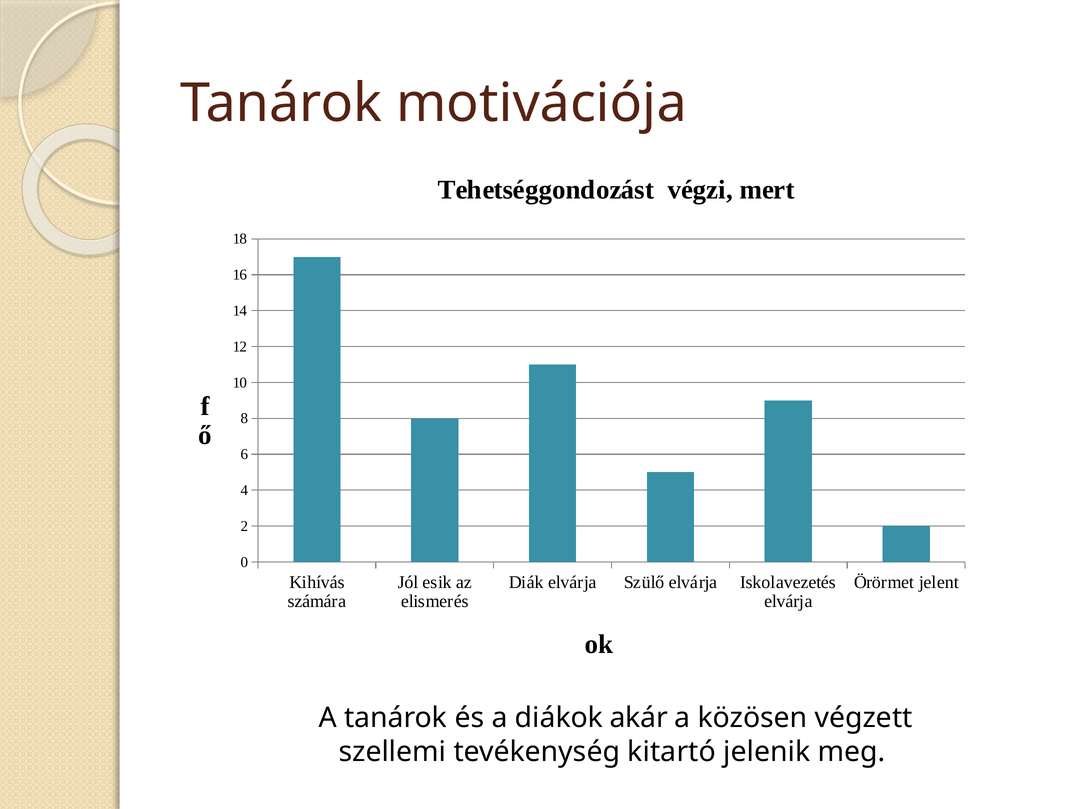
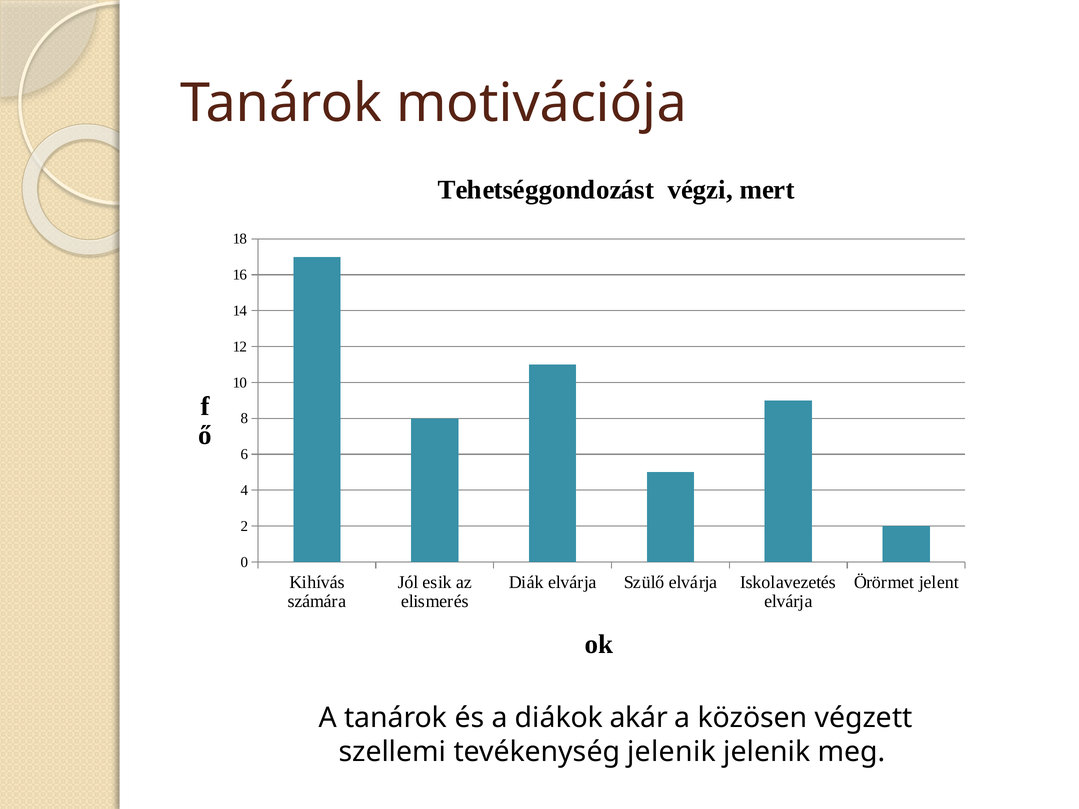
tevékenység kitartó: kitartó -> jelenik
